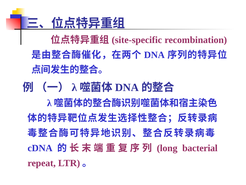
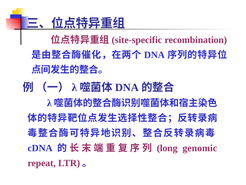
bacterial: bacterial -> genomic
